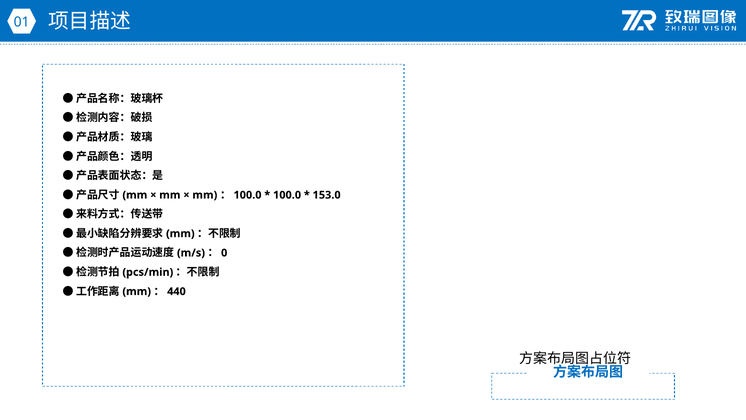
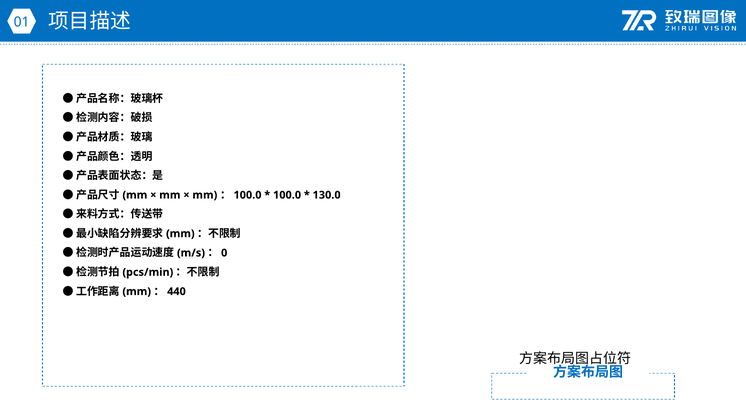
153.0: 153.0 -> 130.0
